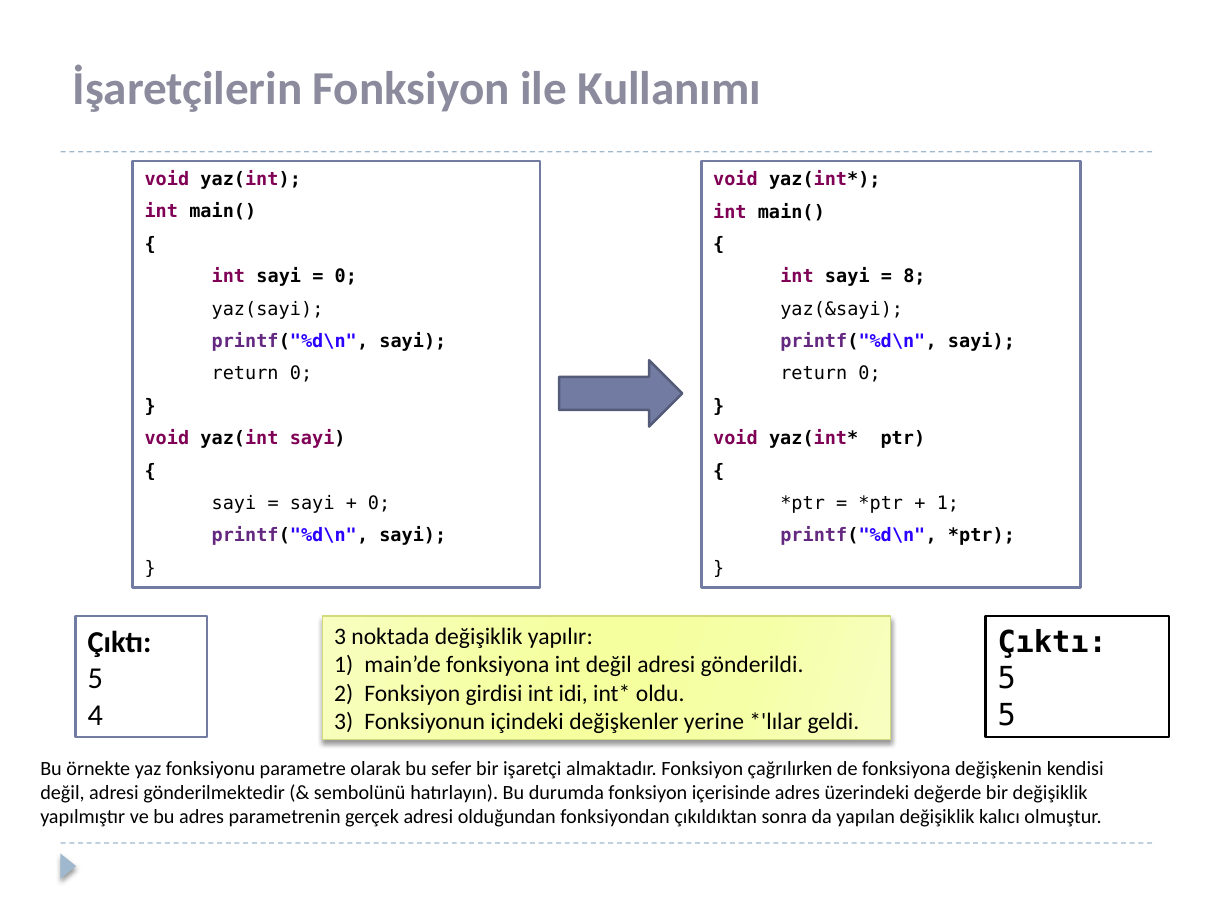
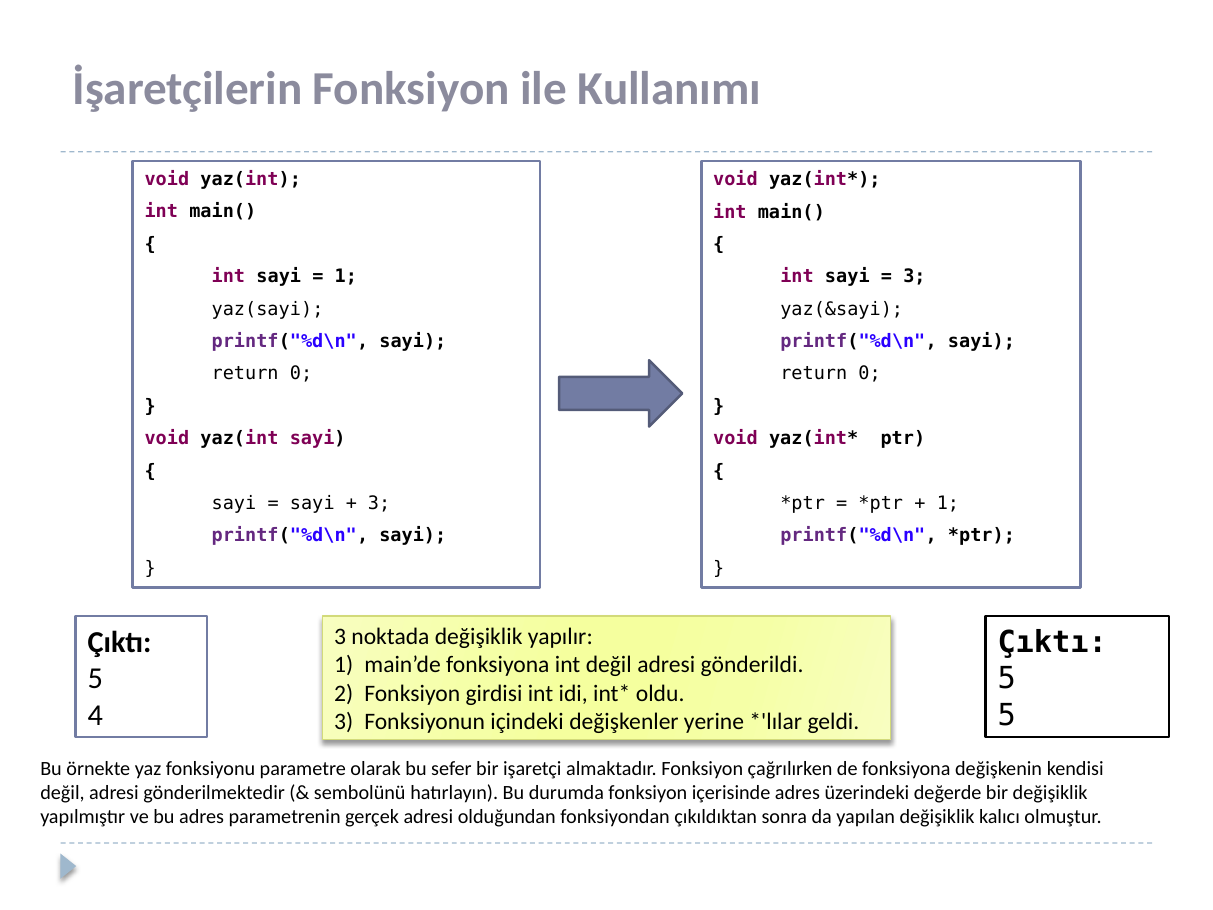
0 at (346, 277): 0 -> 1
8 at (914, 277): 8 -> 3
0 at (379, 503): 0 -> 3
